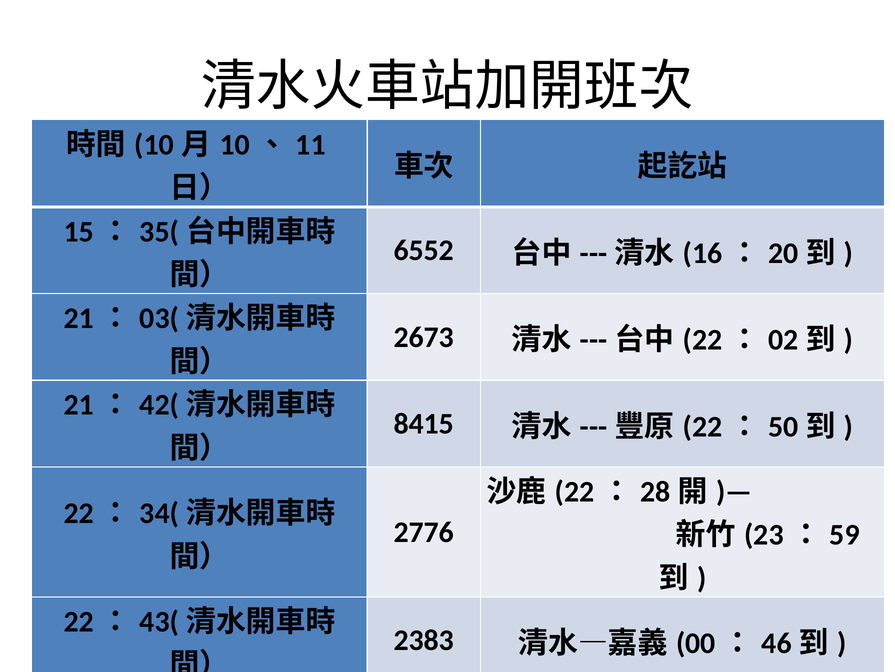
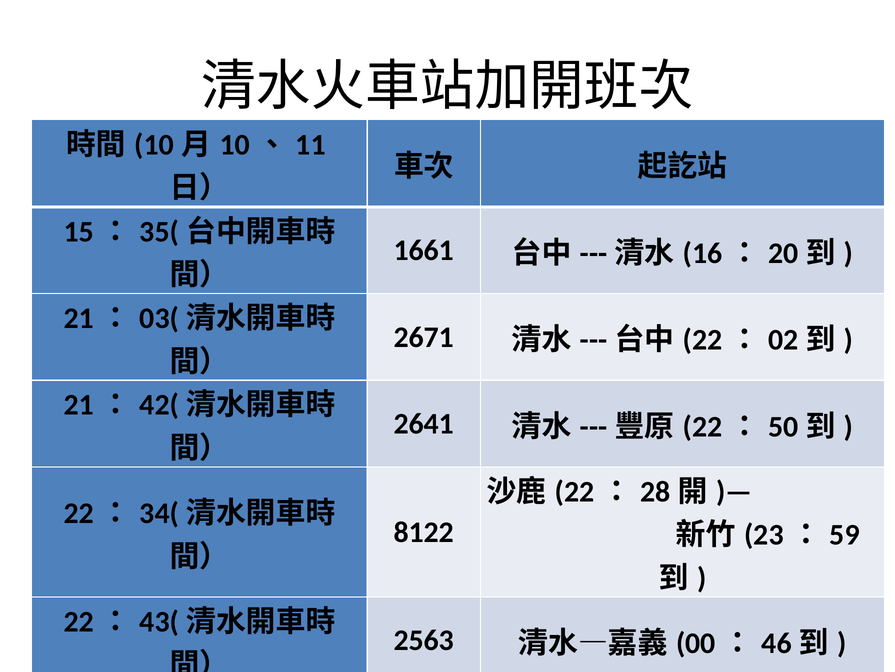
6552: 6552 -> 1661
2673: 2673 -> 2671
8415: 8415 -> 2641
2776: 2776 -> 8122
2383: 2383 -> 2563
